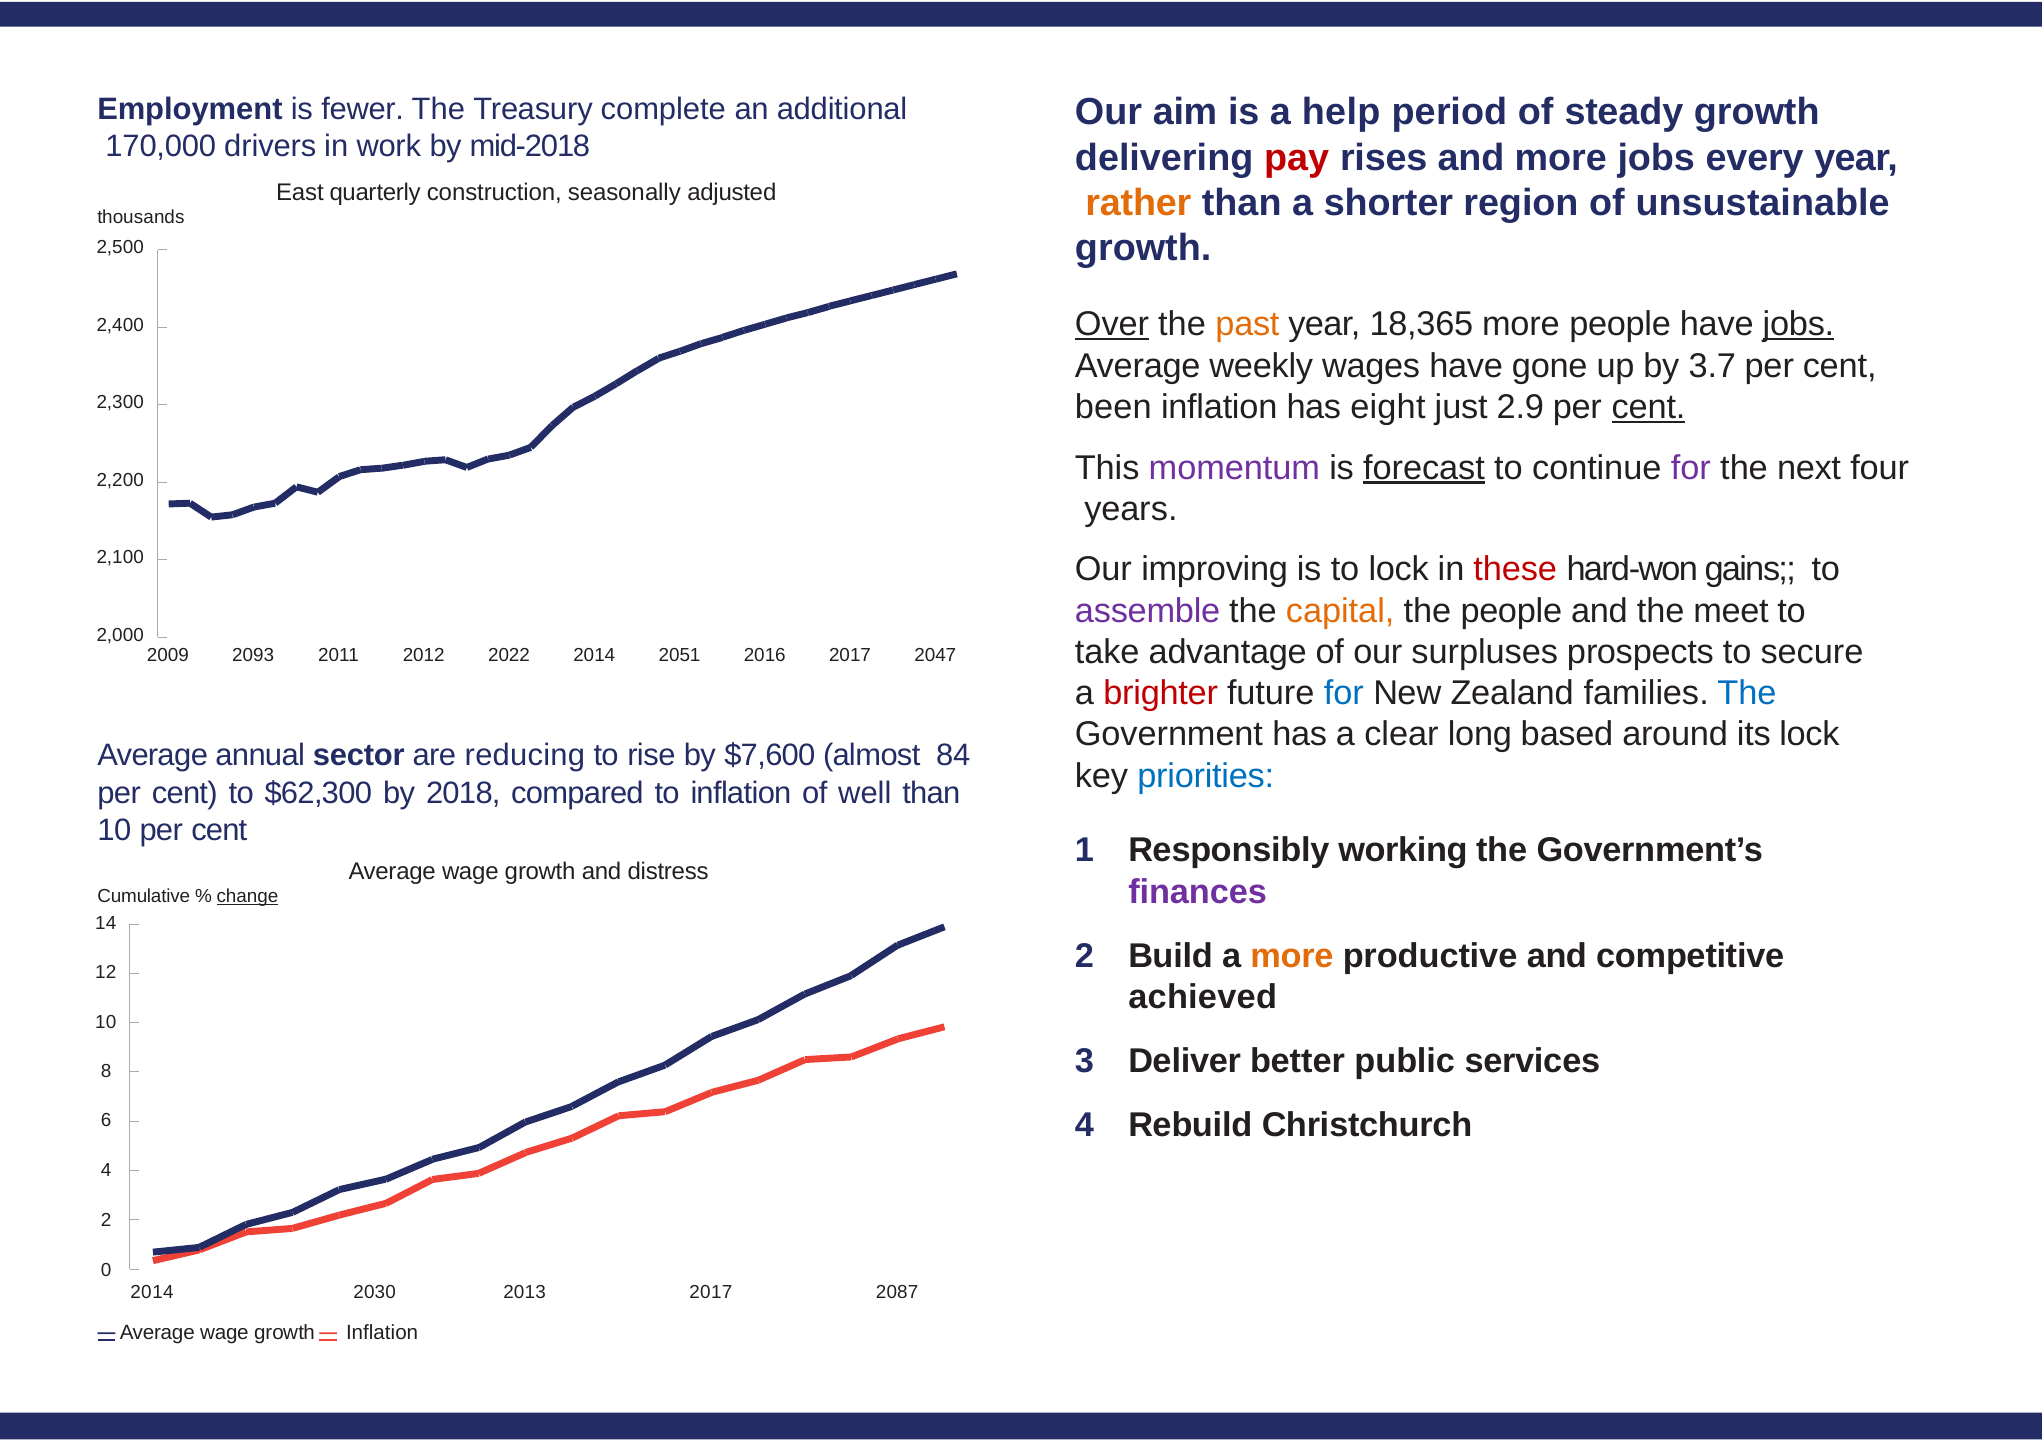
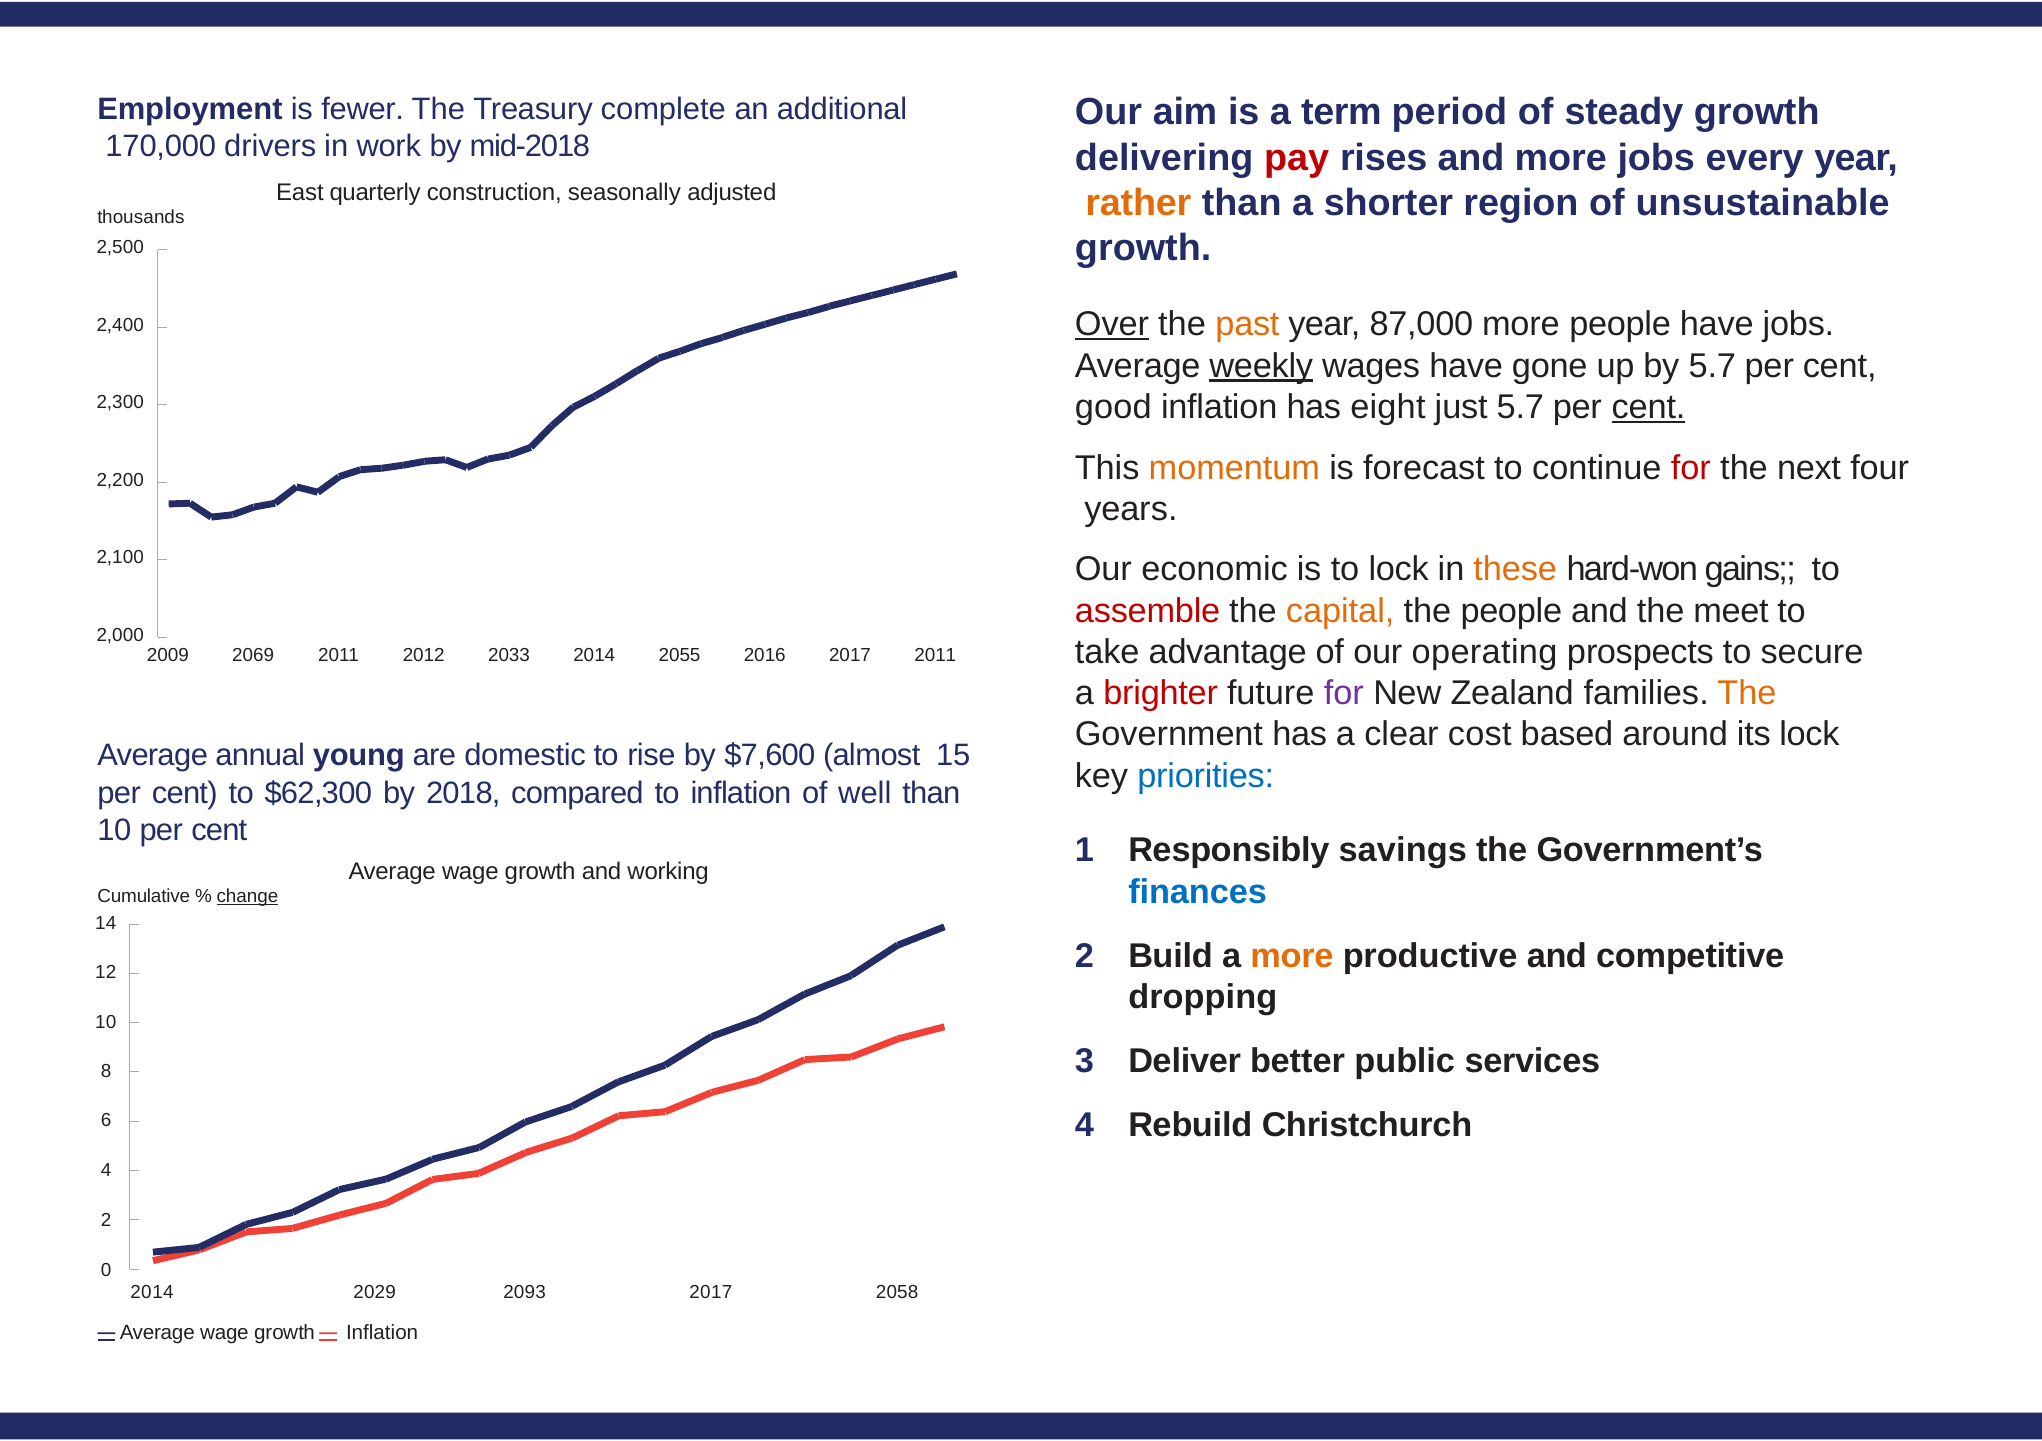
help: help -> term
18,365: 18,365 -> 87,000
jobs at (1798, 325) underline: present -> none
weekly underline: none -> present
by 3.7: 3.7 -> 5.7
been: been -> good
just 2.9: 2.9 -> 5.7
momentum colour: purple -> orange
forecast underline: present -> none
for at (1691, 468) colour: purple -> red
improving: improving -> economic
these colour: red -> orange
assemble colour: purple -> red
surpluses: surpluses -> operating
2093: 2093 -> 2069
2022: 2022 -> 2033
2051: 2051 -> 2055
2047 at (935, 655): 2047 -> 2011
for at (1344, 693) colour: blue -> purple
The at (1747, 693) colour: blue -> orange
long: long -> cost
sector: sector -> young
reducing: reducing -> domestic
84: 84 -> 15
working: working -> savings
distress: distress -> working
finances colour: purple -> blue
achieved: achieved -> dropping
2030: 2030 -> 2029
2013: 2013 -> 2093
2087: 2087 -> 2058
